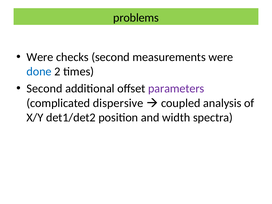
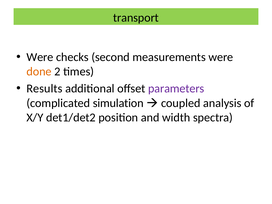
problems: problems -> transport
done colour: blue -> orange
Second at (44, 89): Second -> Results
dispersive: dispersive -> simulation
